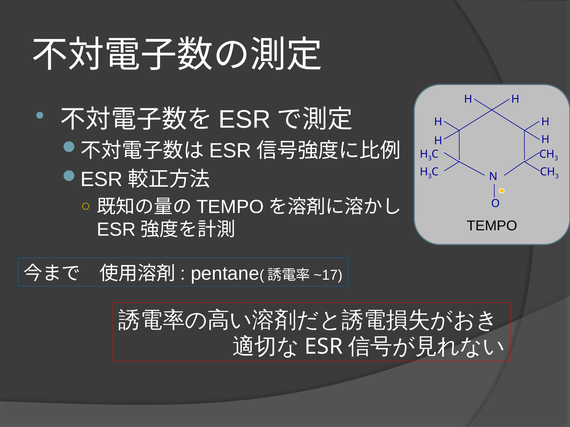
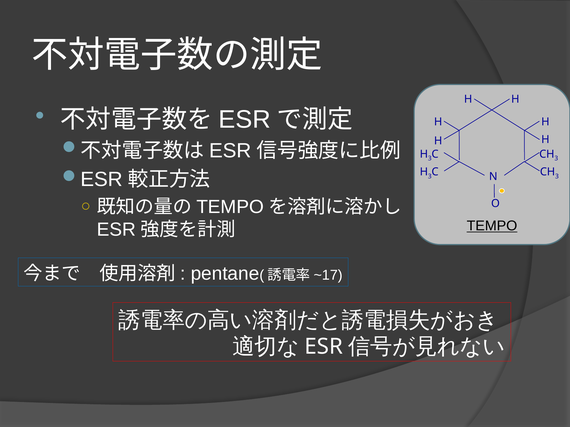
TEMPO underline: none -> present
